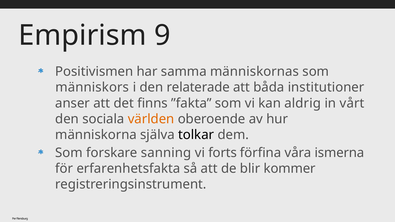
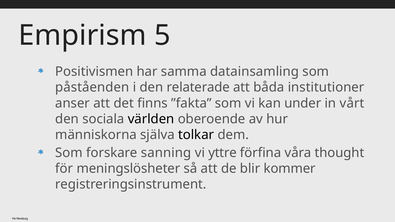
9: 9 -> 5
människornas: människornas -> datainsamling
människors: människors -> påståenden
aldrig: aldrig -> under
världen colour: orange -> black
forts: forts -> yttre
ismerna: ismerna -> thought
erfarenhetsfakta: erfarenhetsfakta -> meningslösheter
